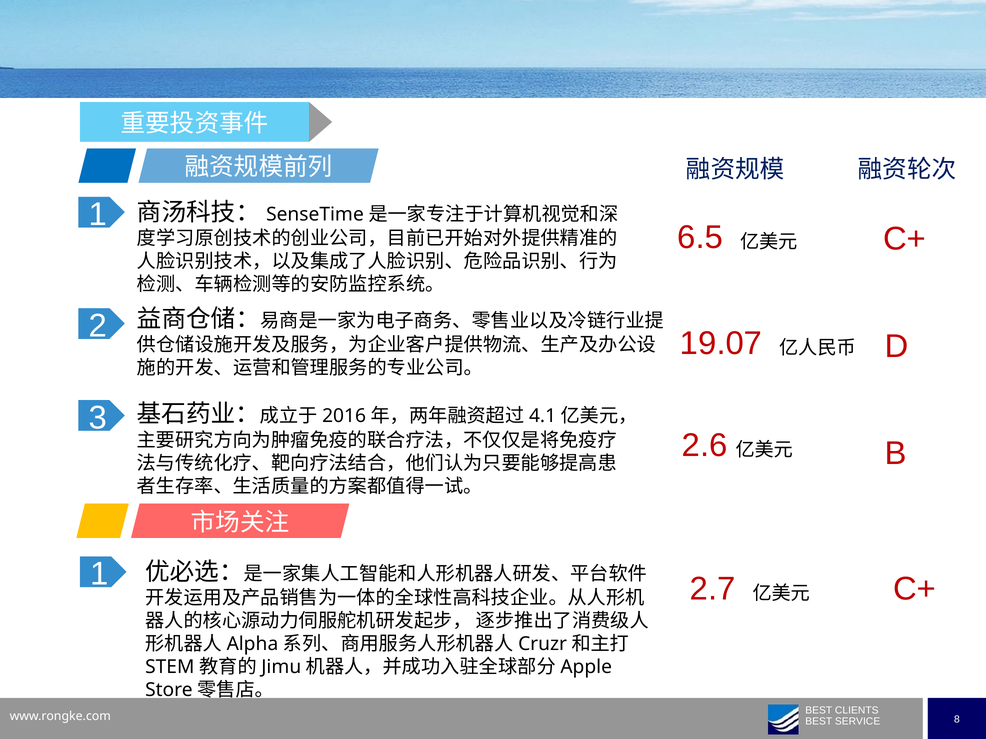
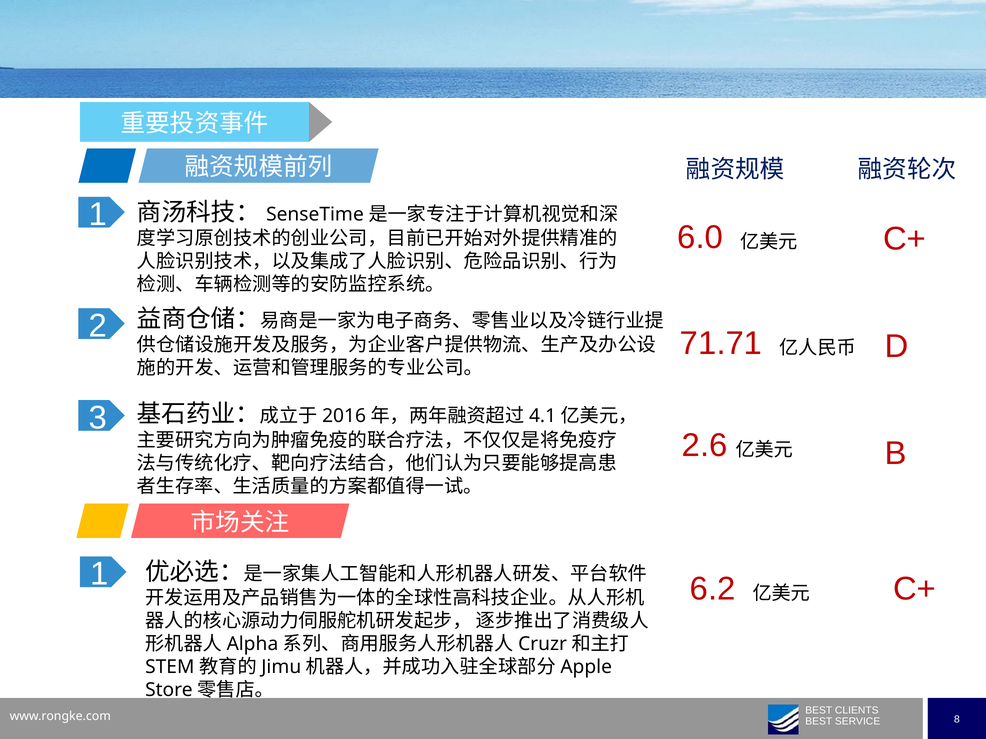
6.5: 6.5 -> 6.0
19.07: 19.07 -> 71.71
2.7: 2.7 -> 6.2
